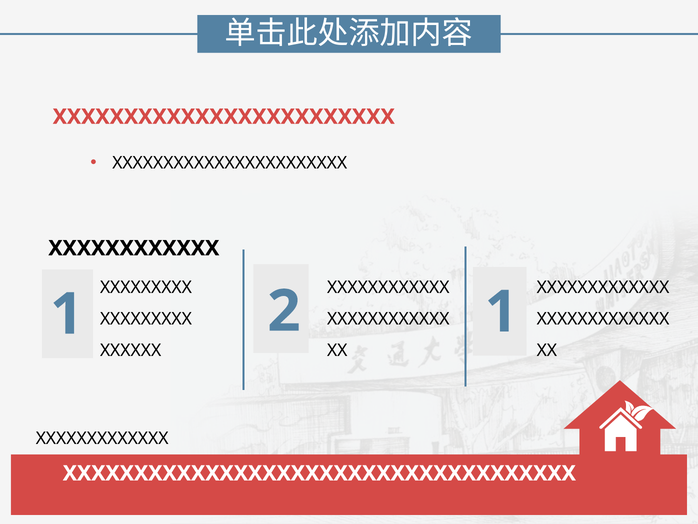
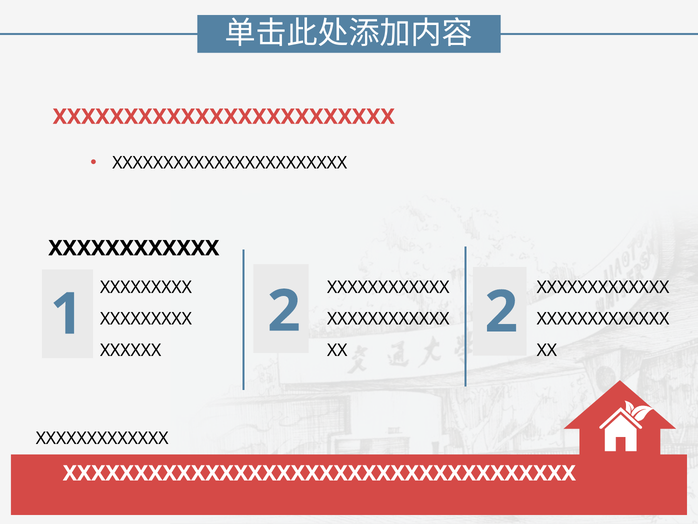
2 1: 1 -> 2
